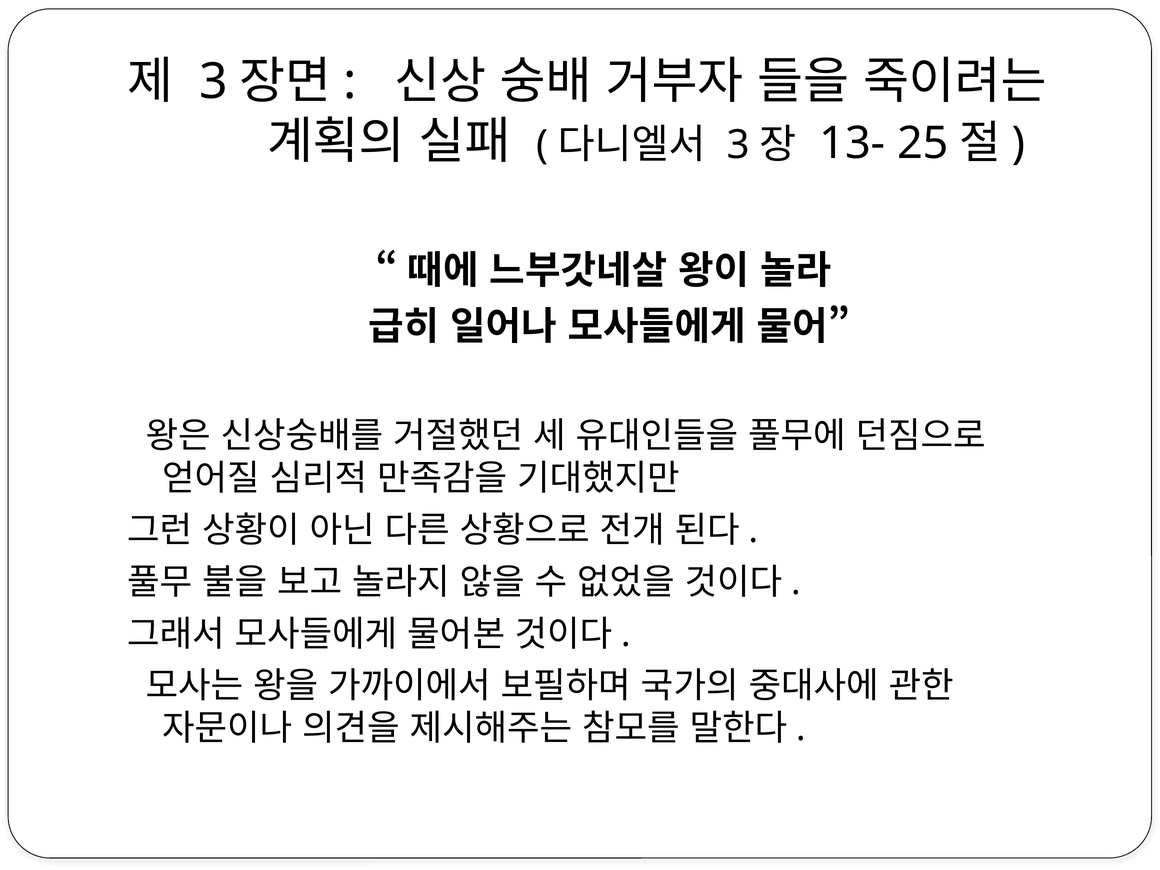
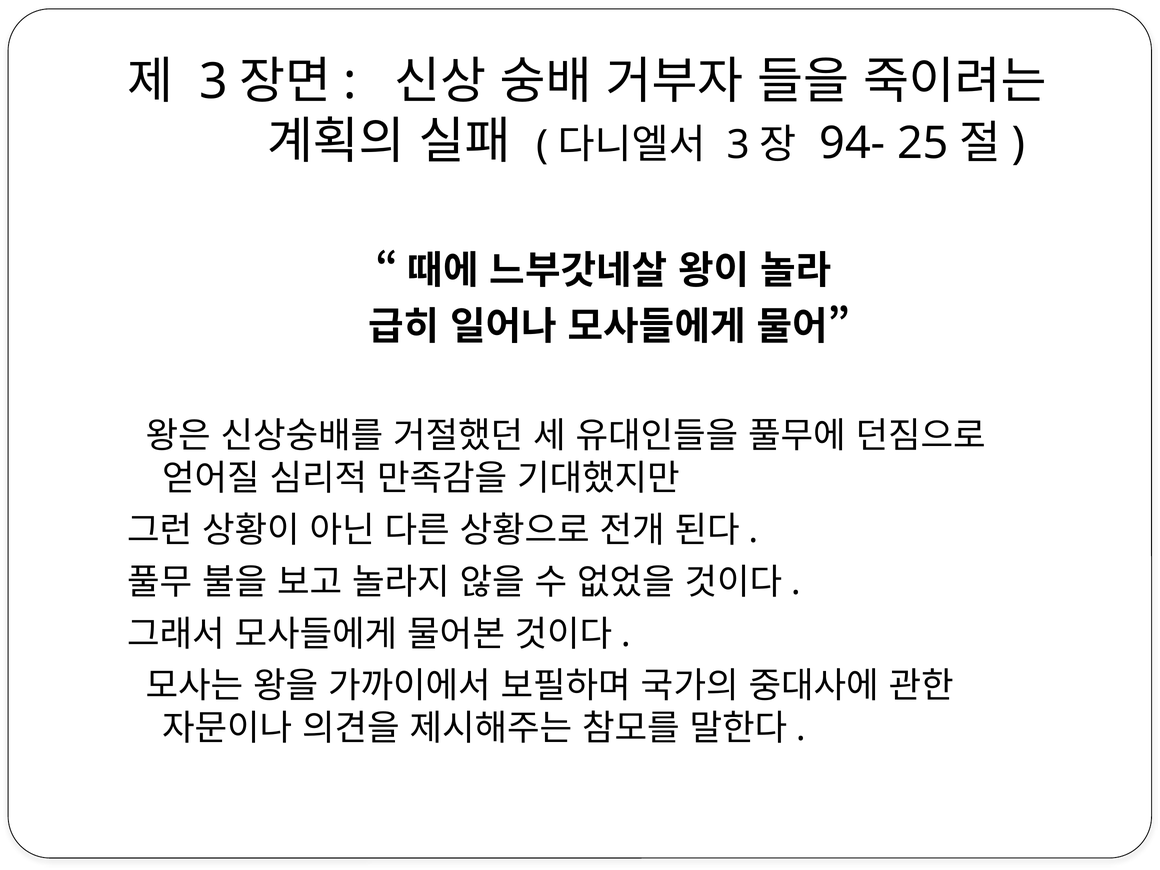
13-: 13- -> 94-
